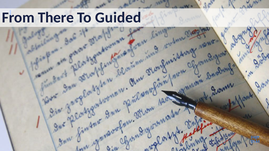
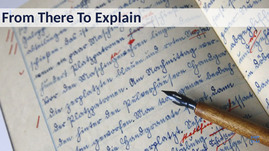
Guided: Guided -> Explain
